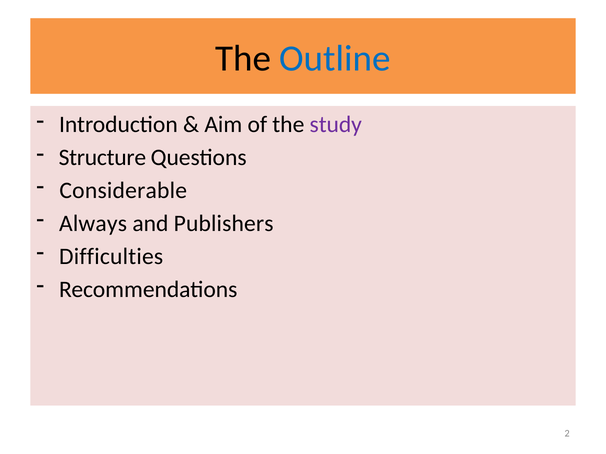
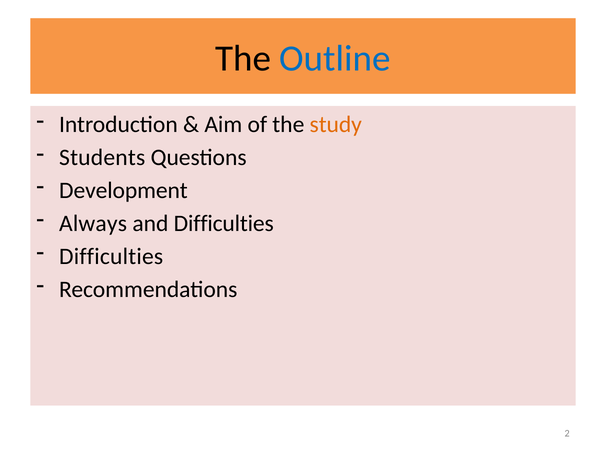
study colour: purple -> orange
Structure: Structure -> Students
Considerable: Considerable -> Development
and Publishers: Publishers -> Difficulties
